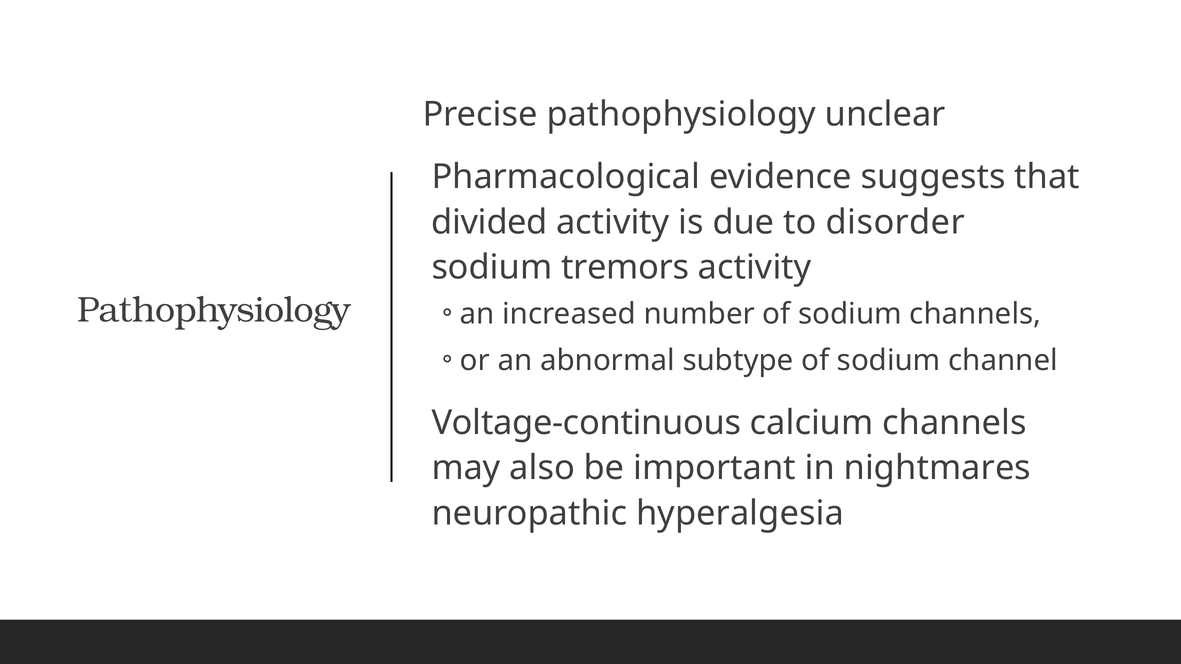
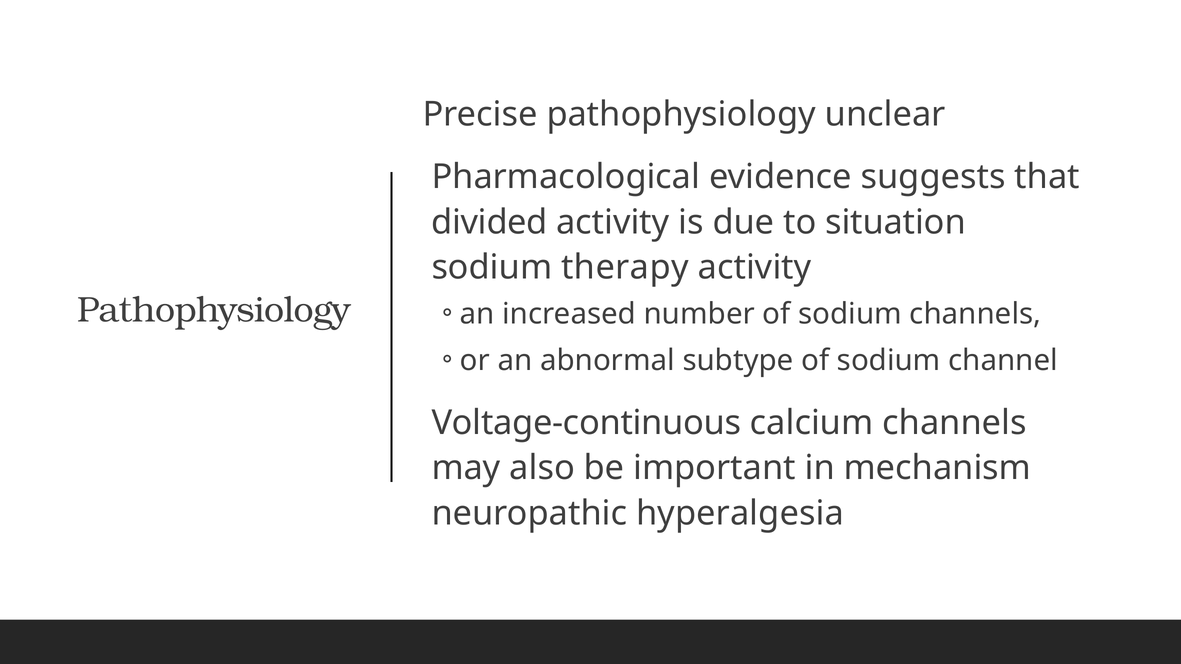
disorder: disorder -> situation
tremors: tremors -> therapy
nightmares: nightmares -> mechanism
